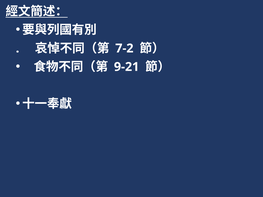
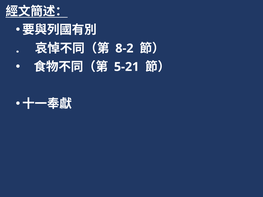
7-2: 7-2 -> 8-2
9-21: 9-21 -> 5-21
